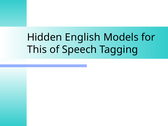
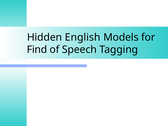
This: This -> Find
